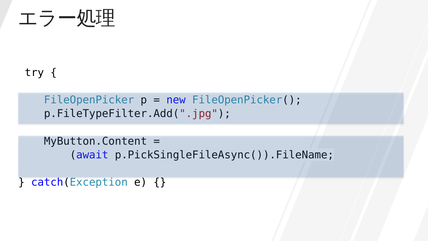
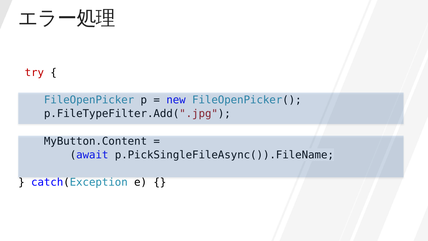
try colour: black -> red
